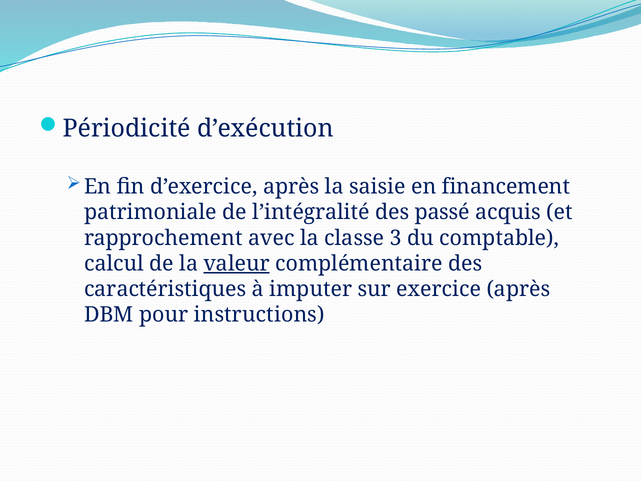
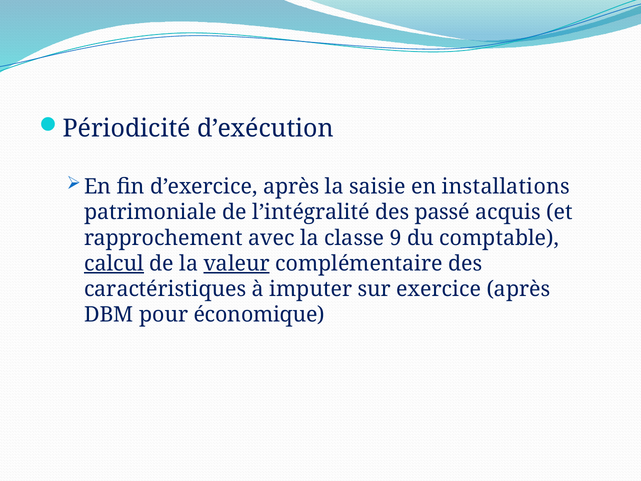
financement: financement -> installations
3: 3 -> 9
calcul underline: none -> present
instructions: instructions -> économique
